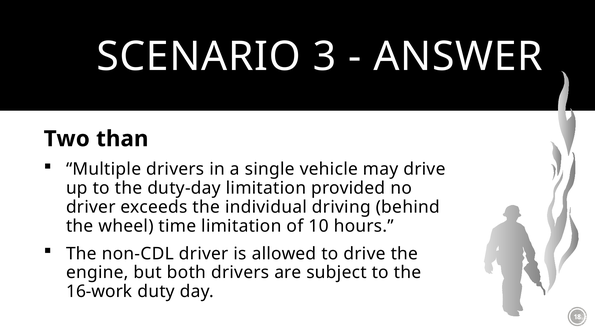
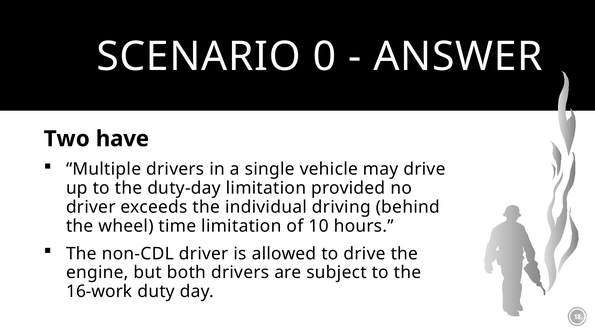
3: 3 -> 0
than: than -> have
